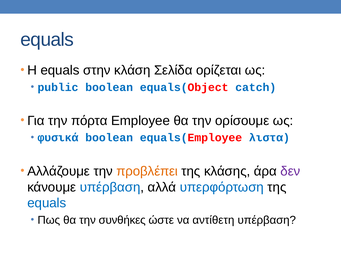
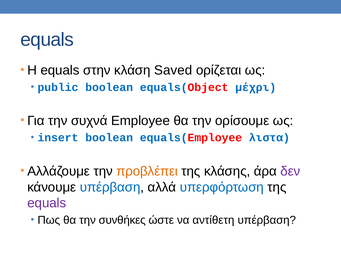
Σελίδα: Σελίδα -> Saved
catch: catch -> μέχρι
πόρτα: πόρτα -> συχνά
φυσικά: φυσικά -> insert
equals at (47, 203) colour: blue -> purple
